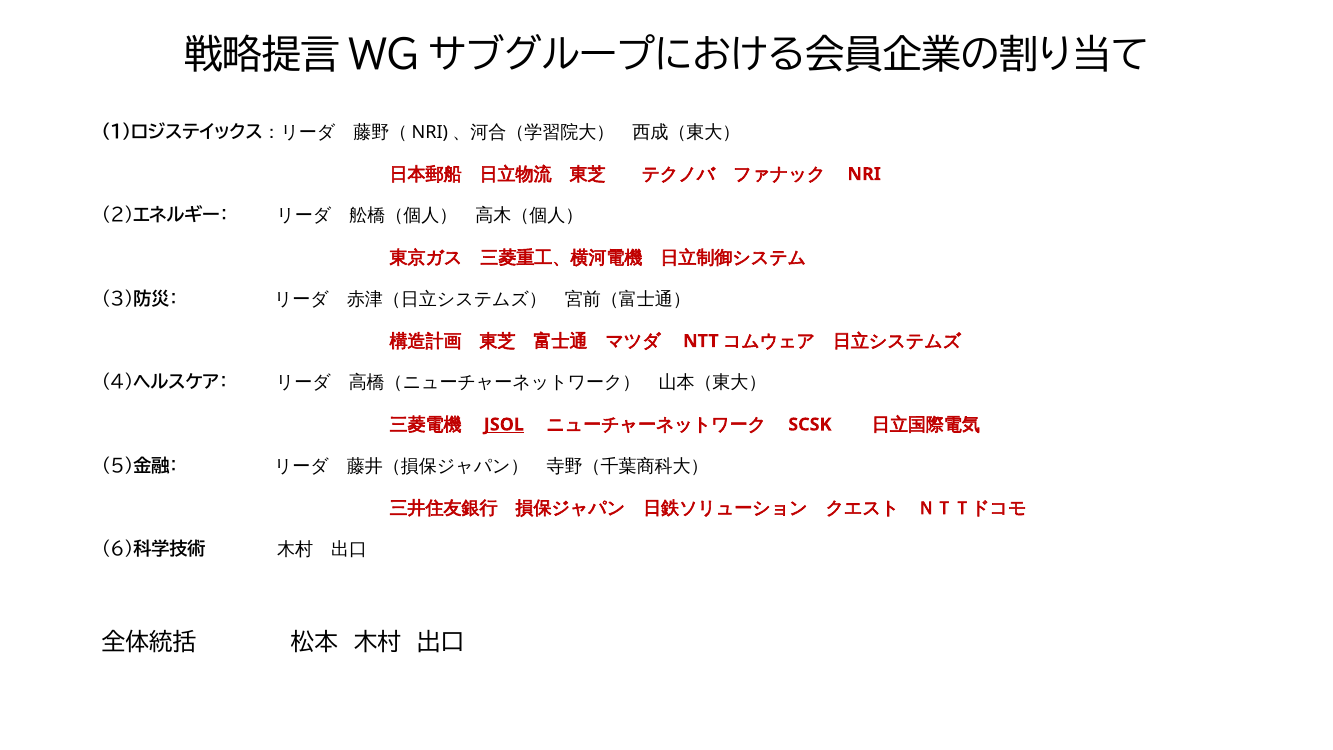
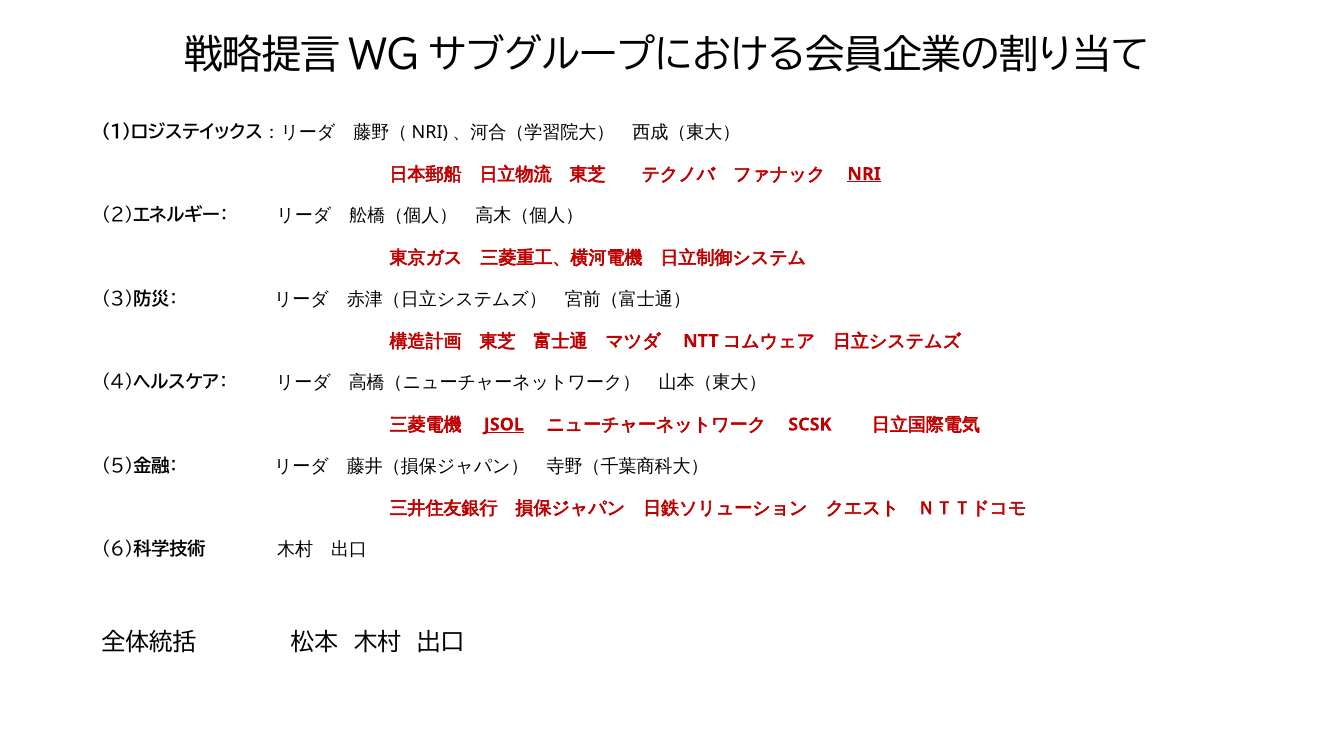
NRI underline: none -> present
